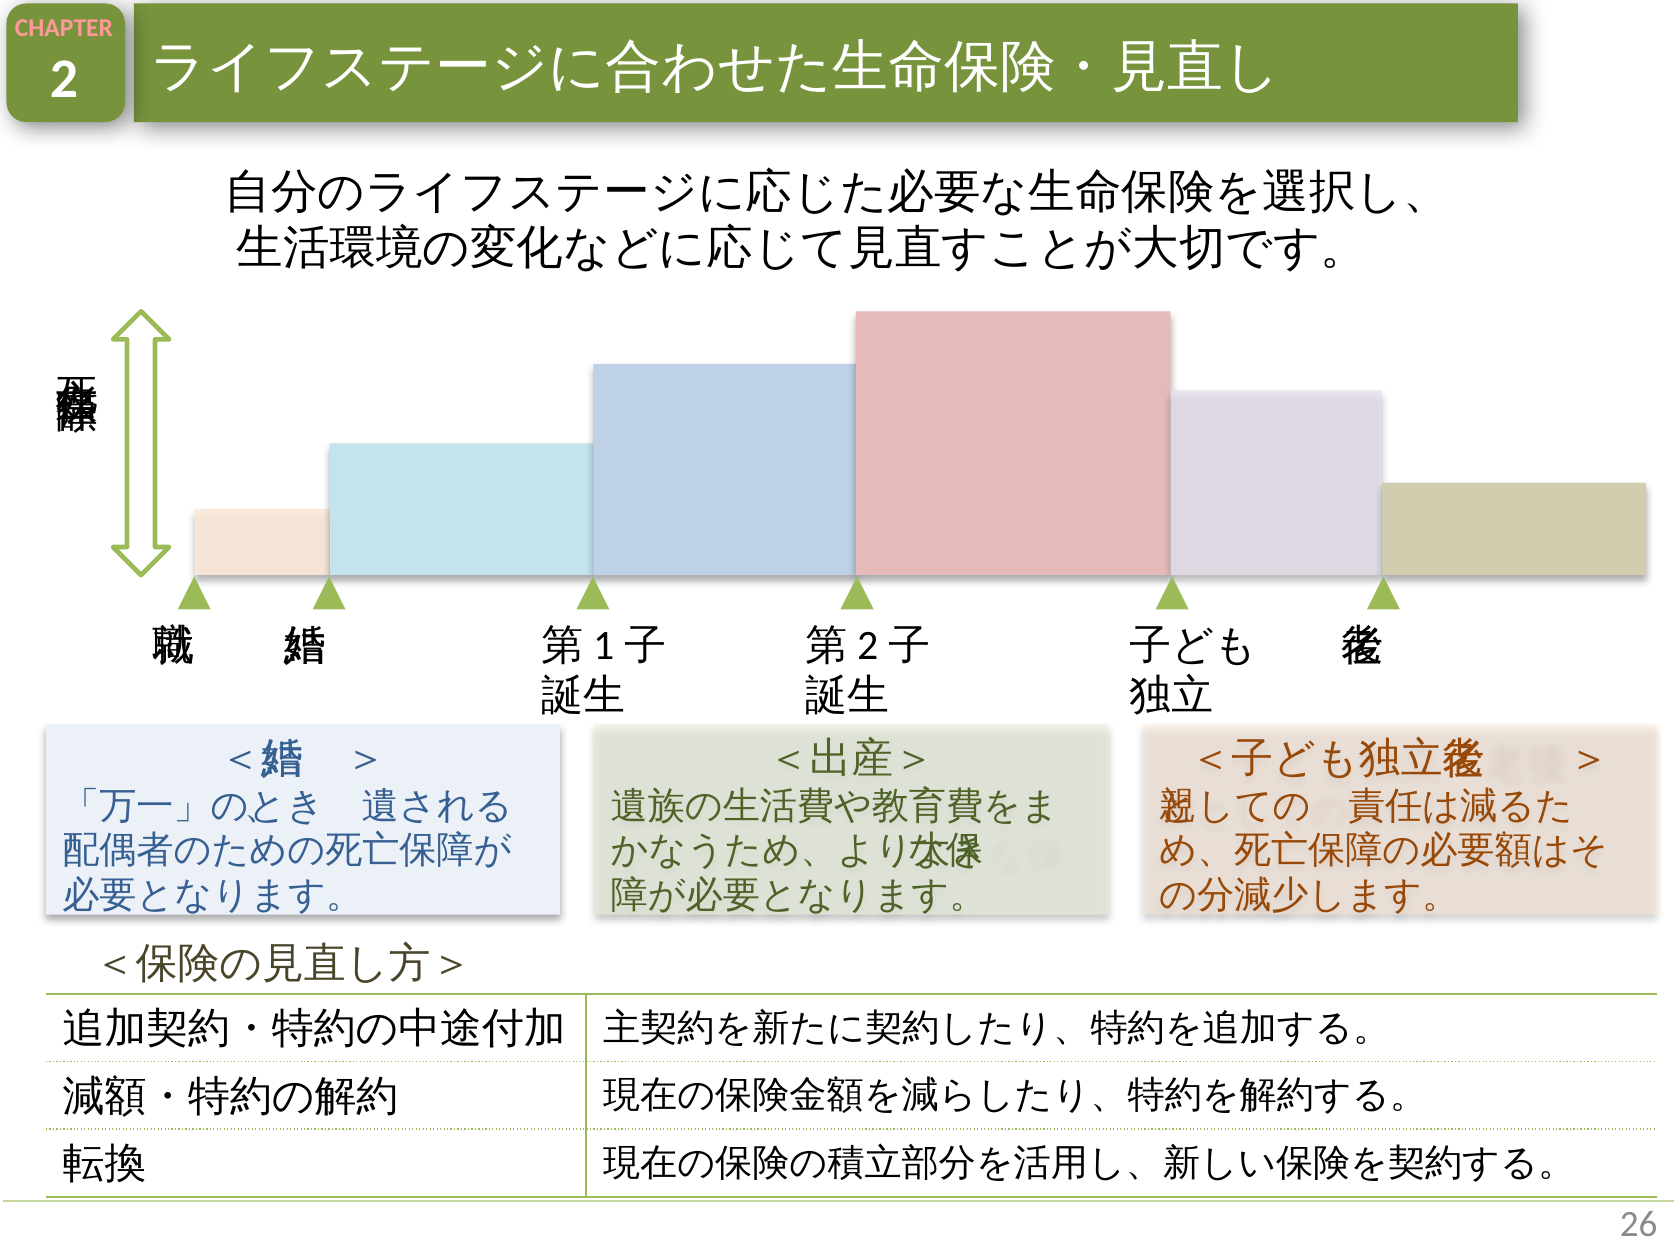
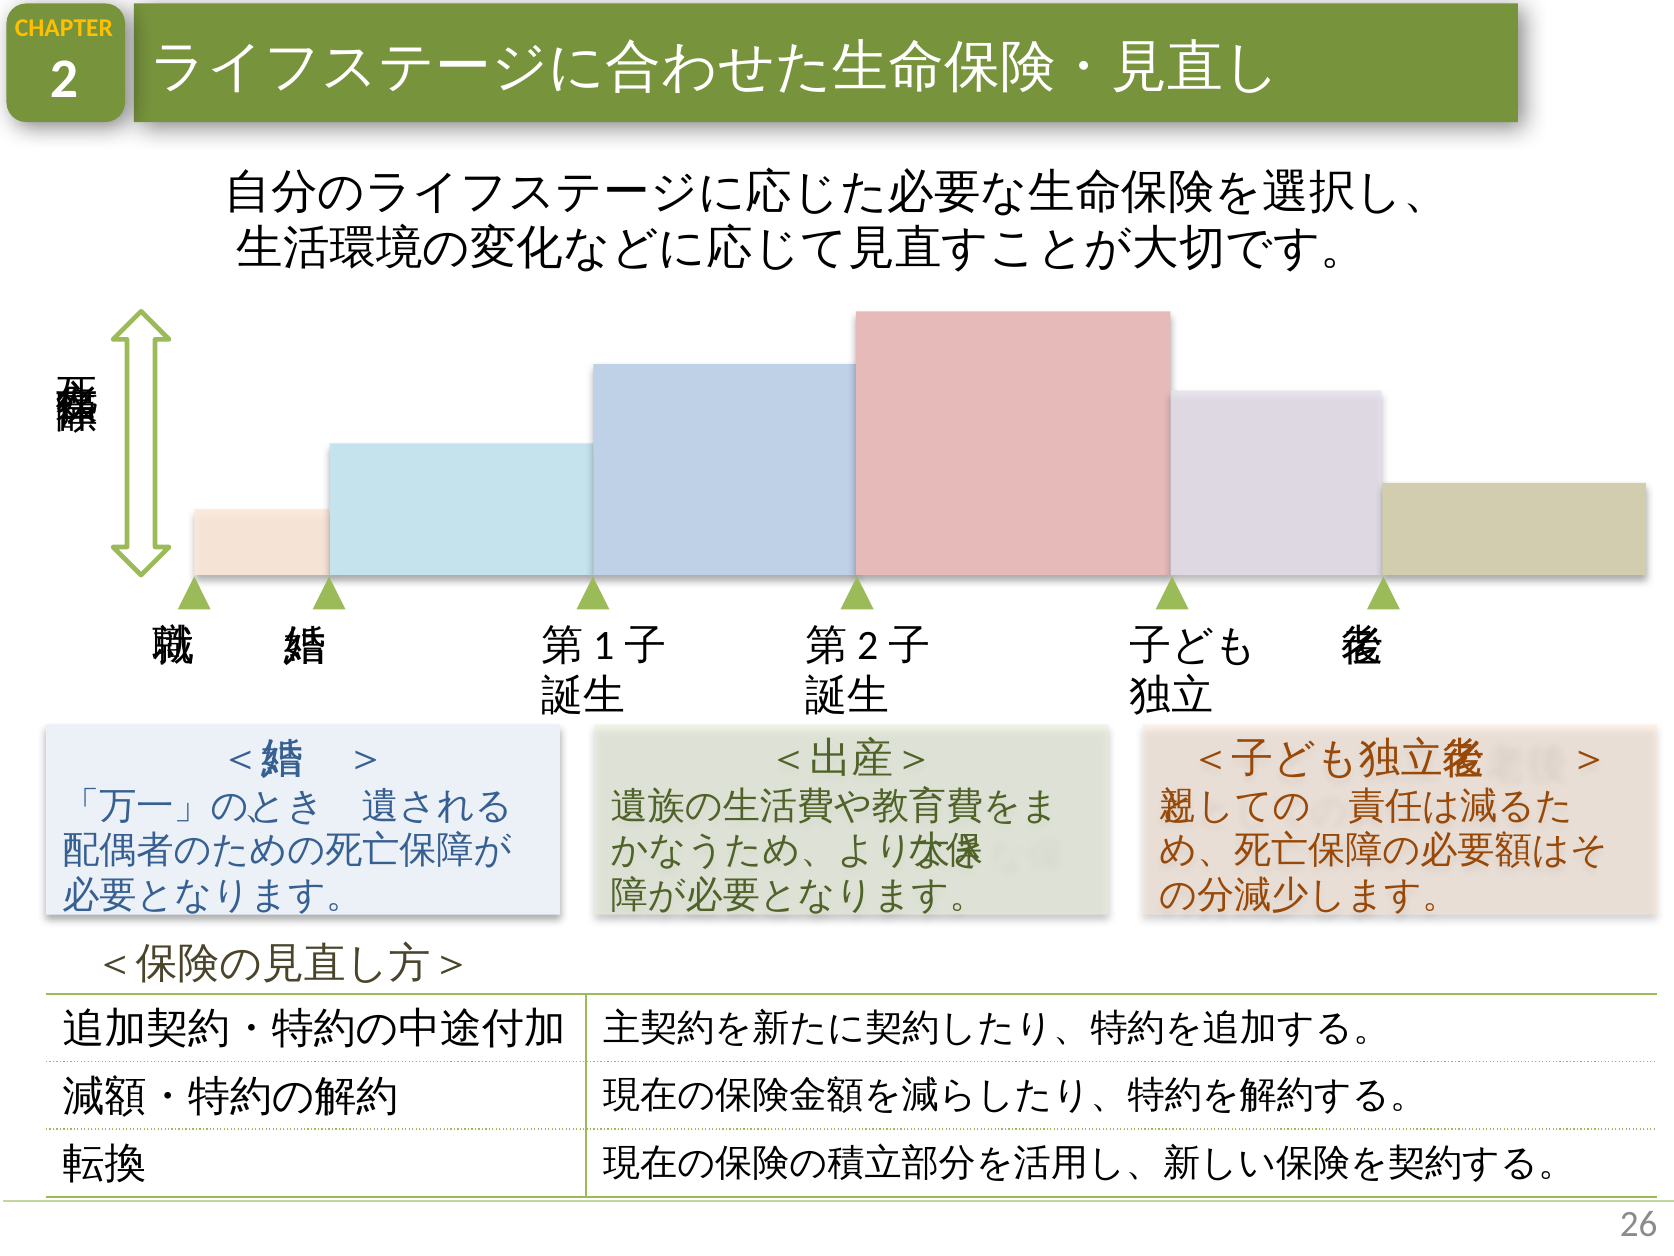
CHAPTER colour: pink -> yellow
